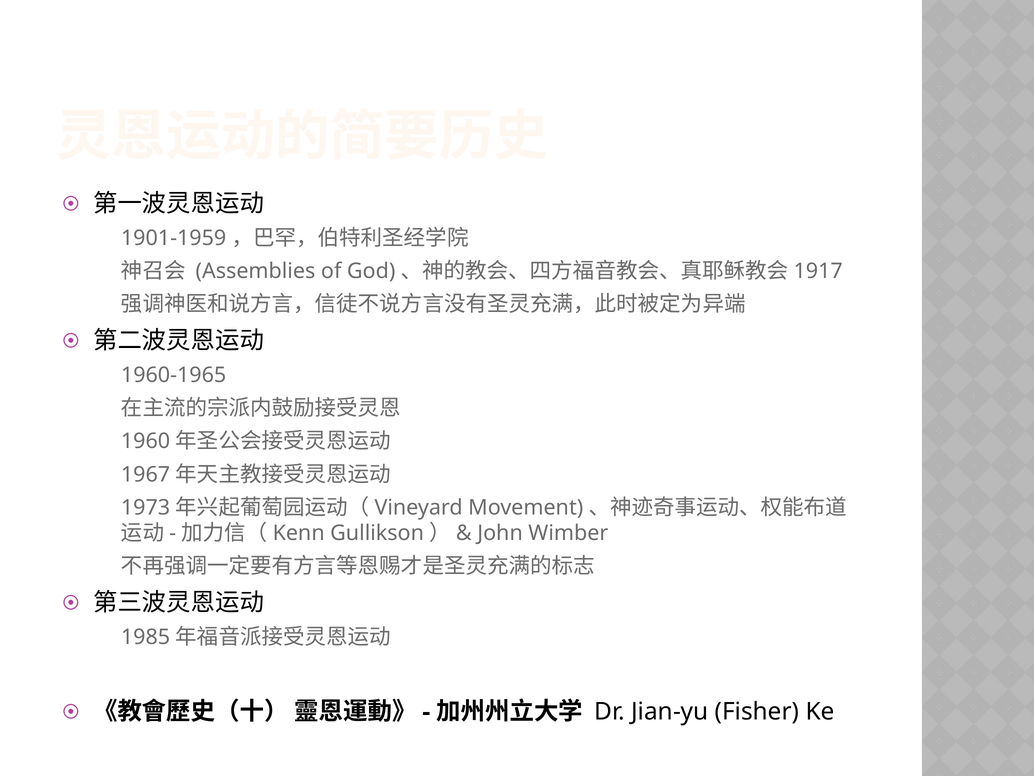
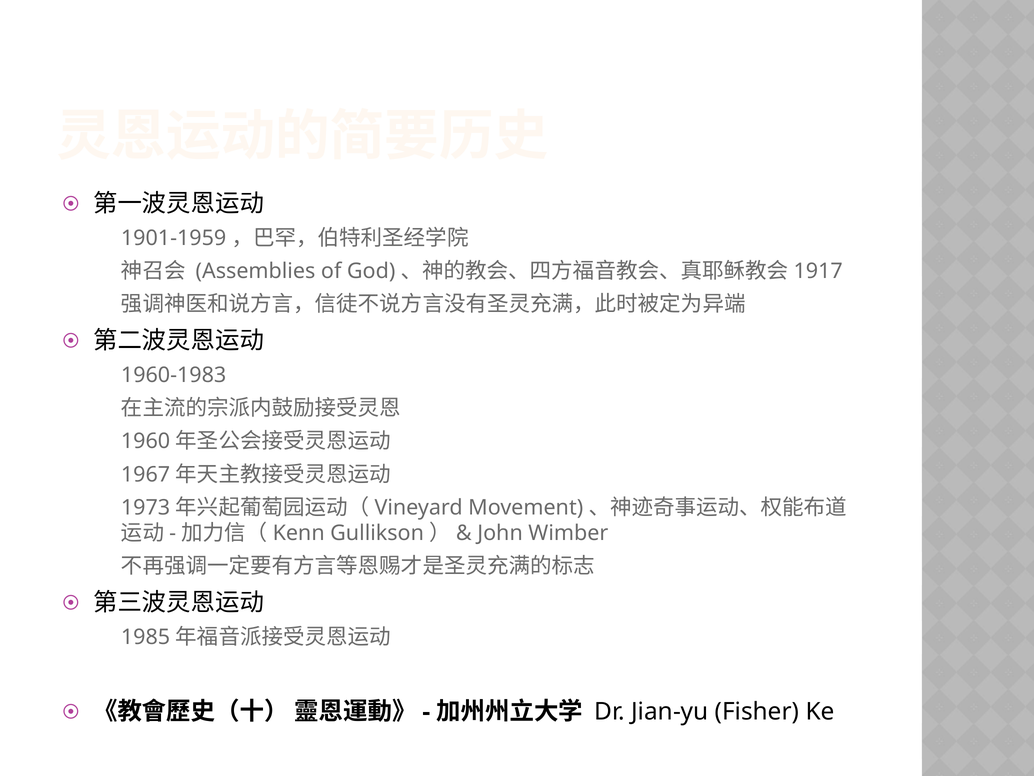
1960-1965: 1960-1965 -> 1960-1983
